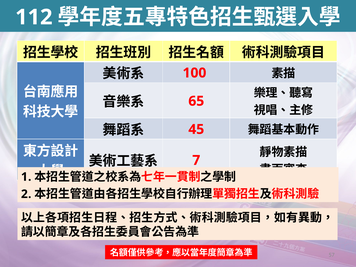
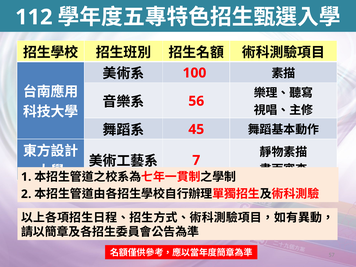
65: 65 -> 56
